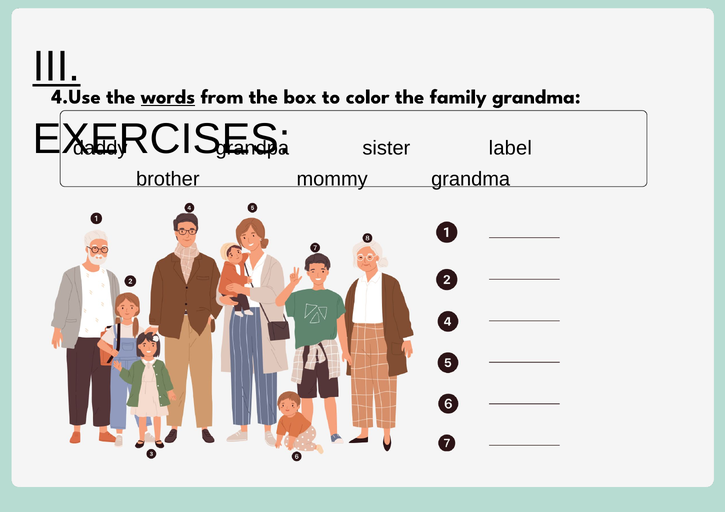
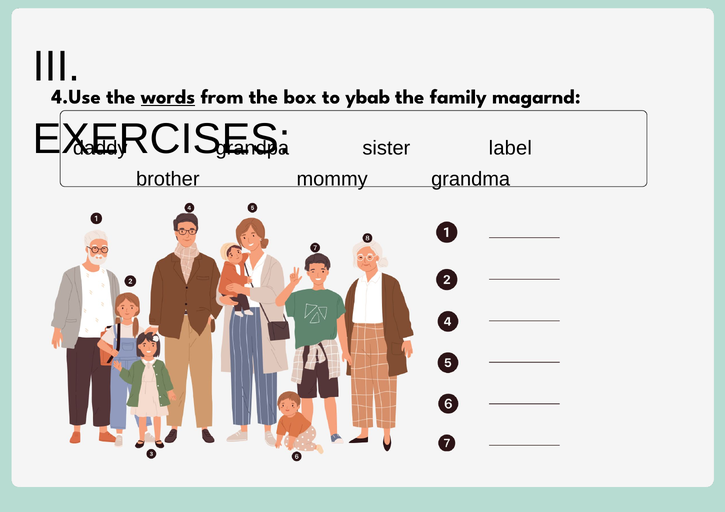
III underline: present -> none
color: color -> ybab
family grandma: grandma -> magarnd
